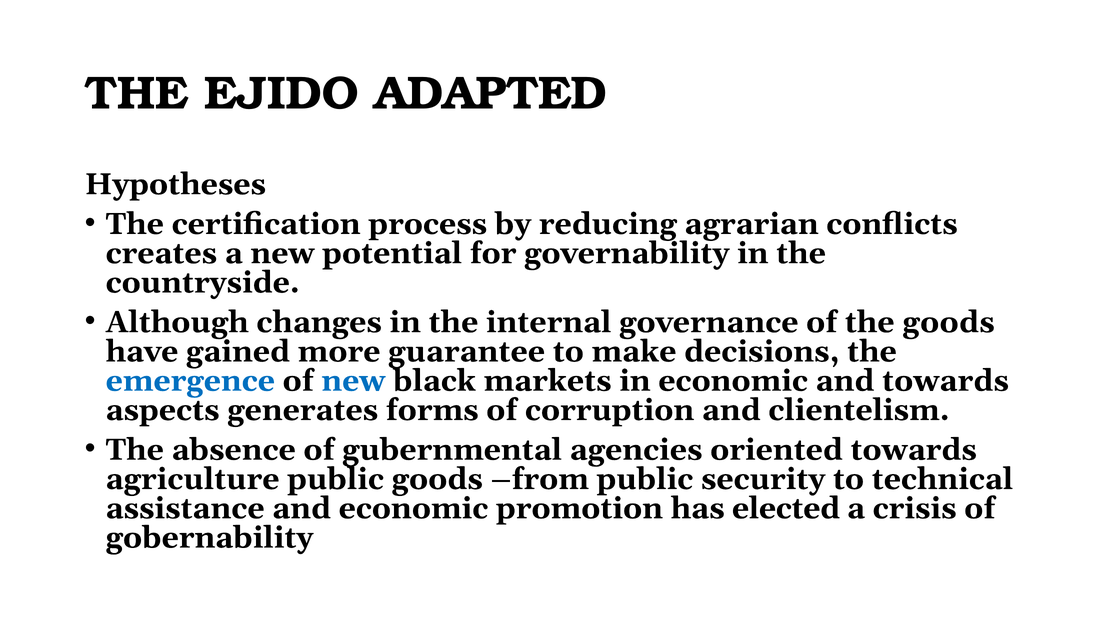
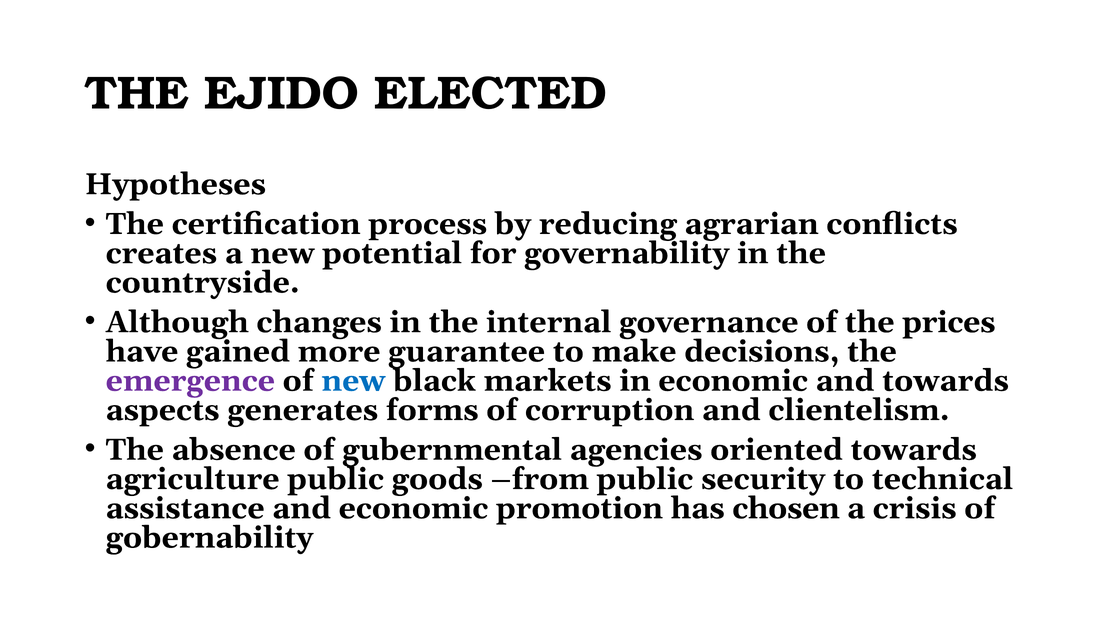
ADAPTED: ADAPTED -> ELECTED
the goods: goods -> prices
emergence colour: blue -> purple
elected: elected -> chosen
